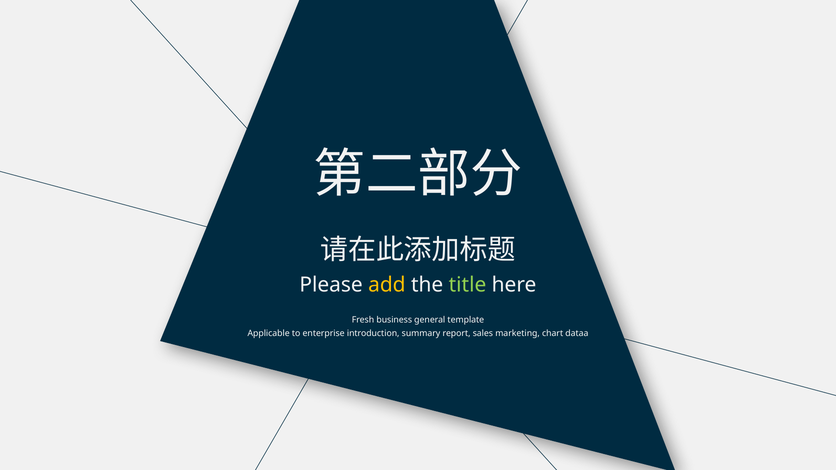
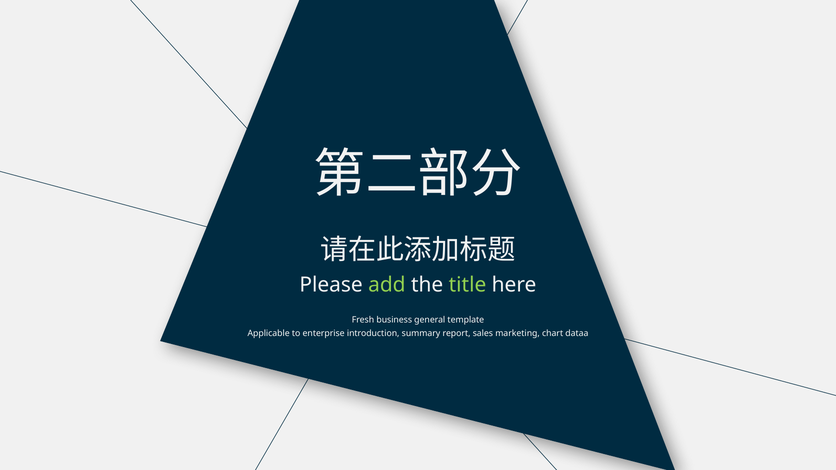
add colour: yellow -> light green
